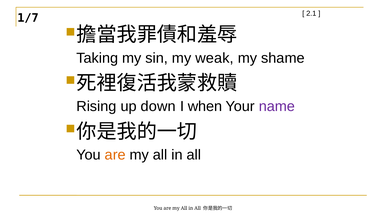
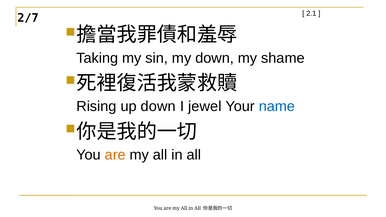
1/7: 1/7 -> 2/7
my weak: weak -> down
when: when -> jewel
name colour: purple -> blue
